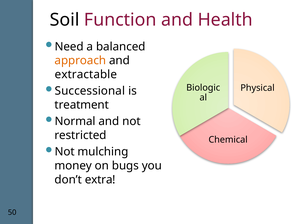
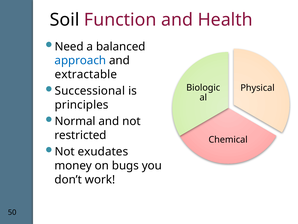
approach colour: orange -> blue
treatment: treatment -> principles
mulching: mulching -> exudates
extra: extra -> work
